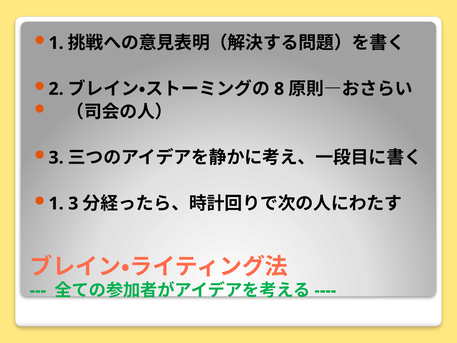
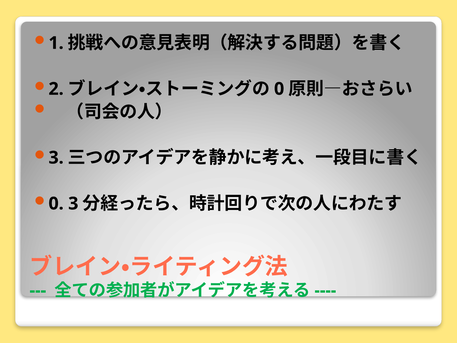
8 at (279, 89): 8 -> 0
1 at (56, 203): 1 -> 0
